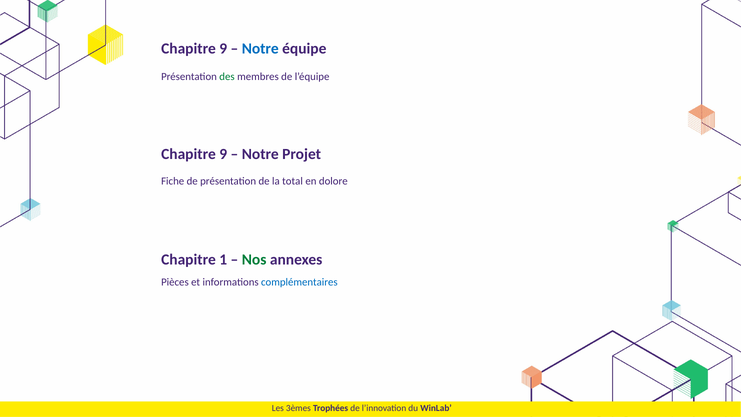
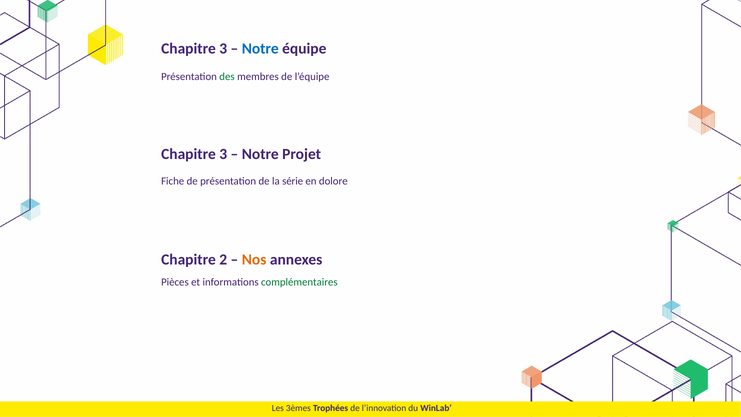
9 at (223, 48): 9 -> 3
9 at (223, 154): 9 -> 3
total: total -> série
1: 1 -> 2
Nos colour: green -> orange
complémentaires colour: blue -> green
